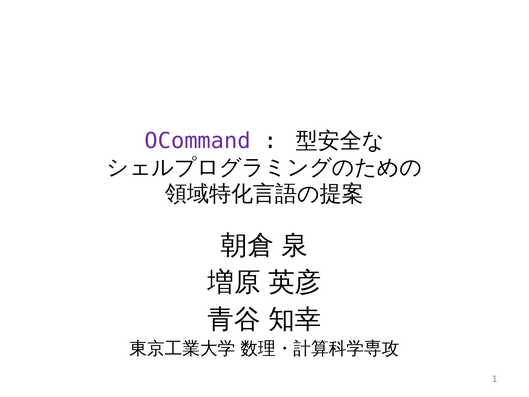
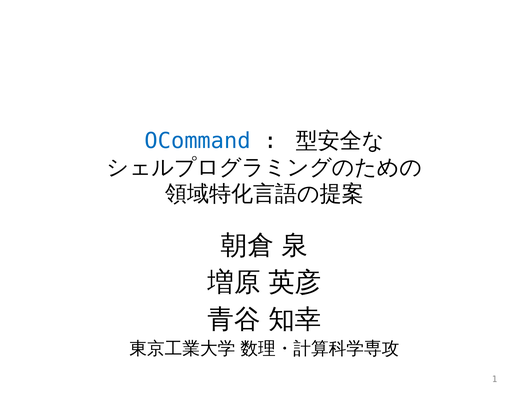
OCommand colour: purple -> blue
